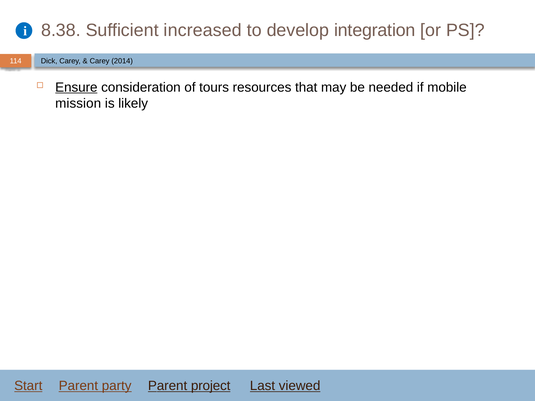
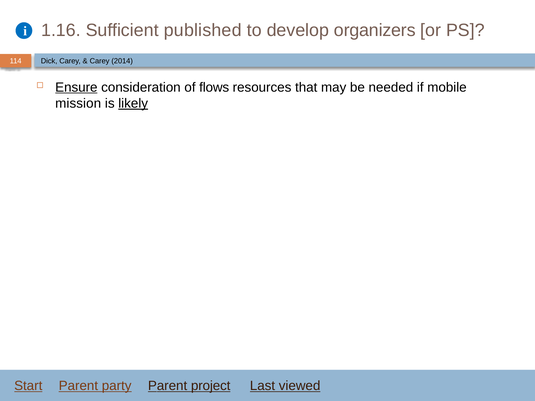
8.38: 8.38 -> 1.16
increased: increased -> published
integration: integration -> organizers
tours: tours -> flows
likely underline: none -> present
